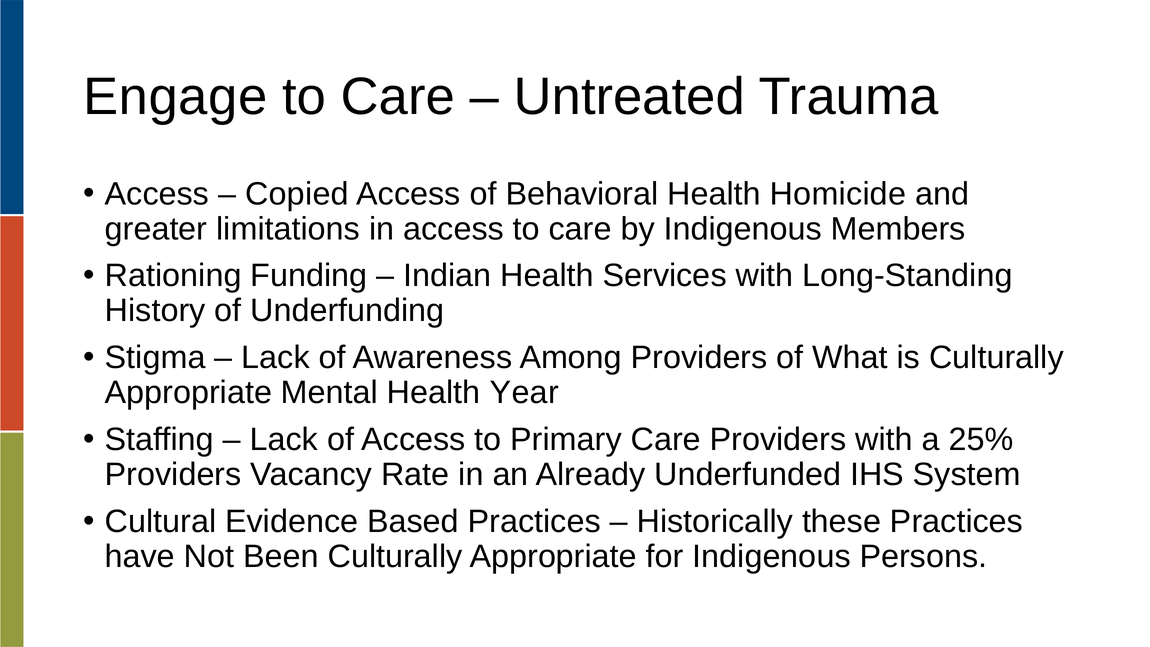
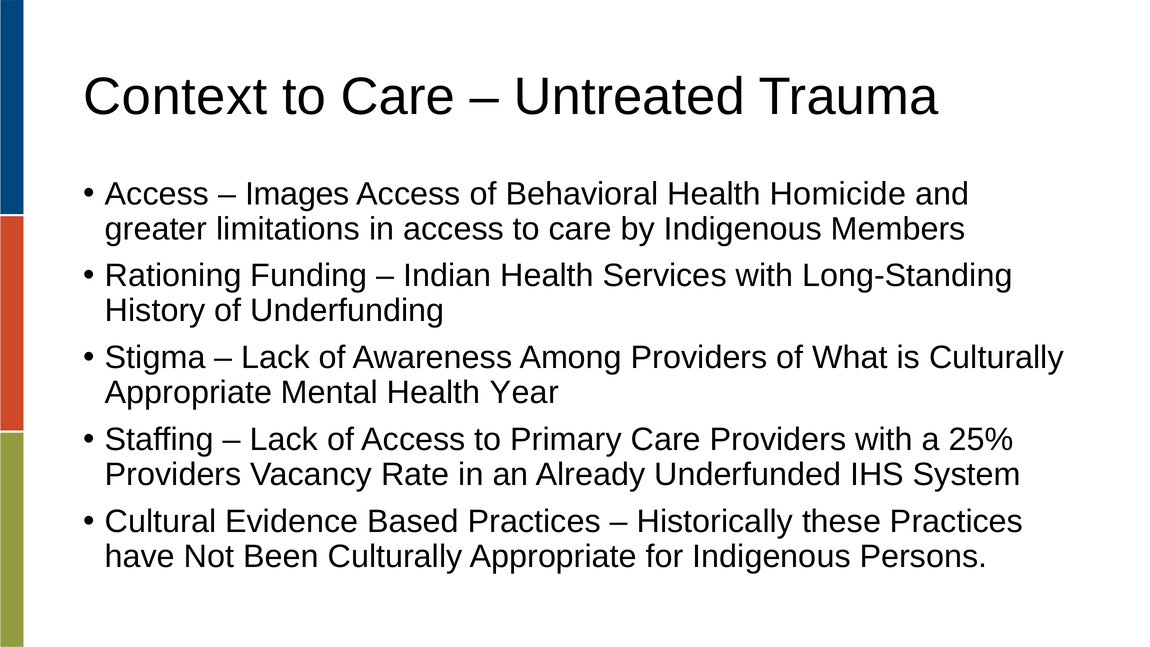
Engage: Engage -> Context
Copied: Copied -> Images
